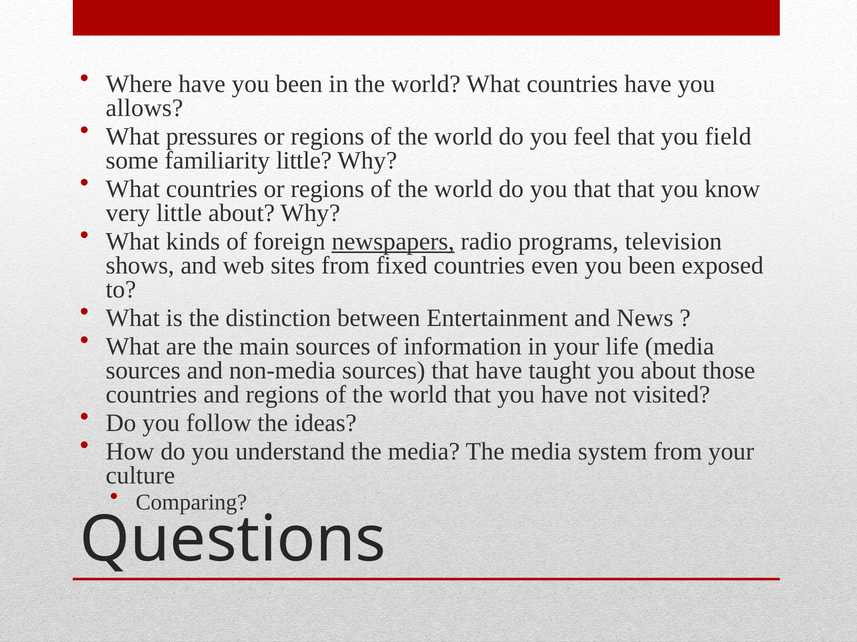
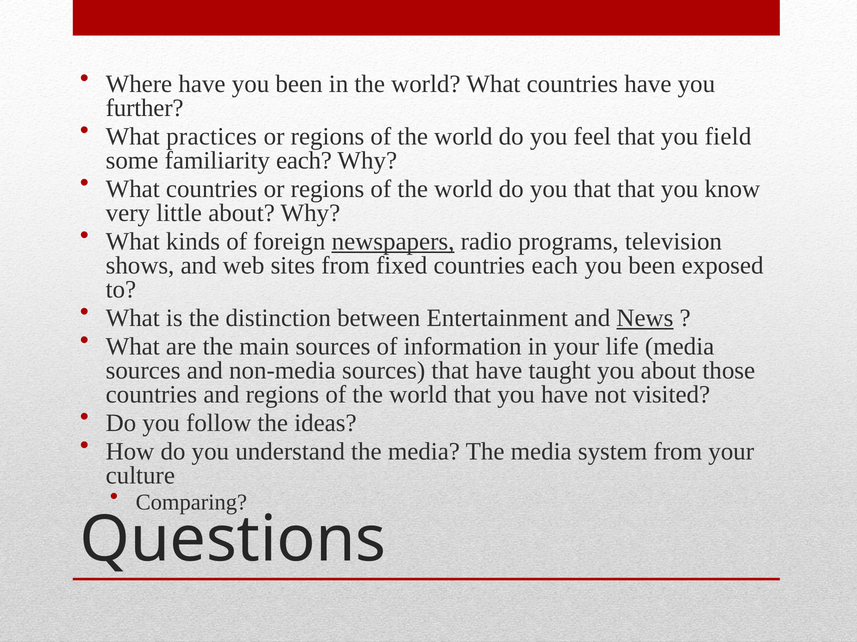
allows: allows -> further
pressures: pressures -> practices
familiarity little: little -> each
countries even: even -> each
News underline: none -> present
